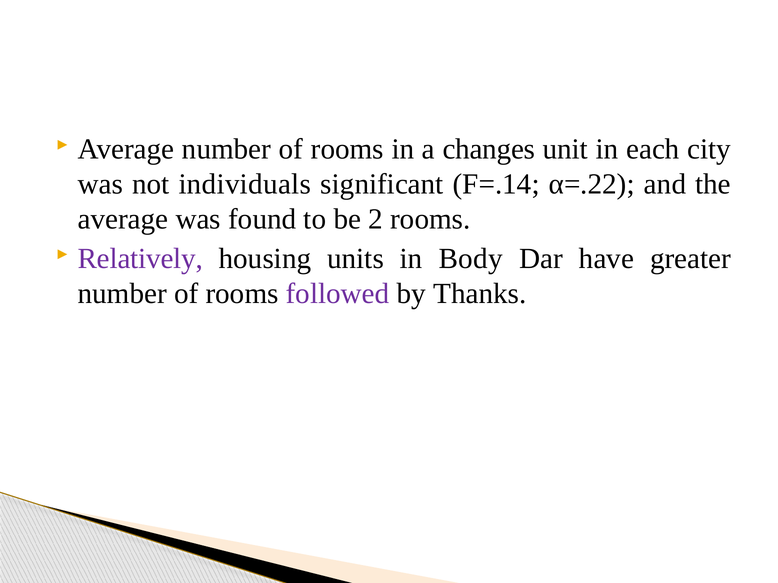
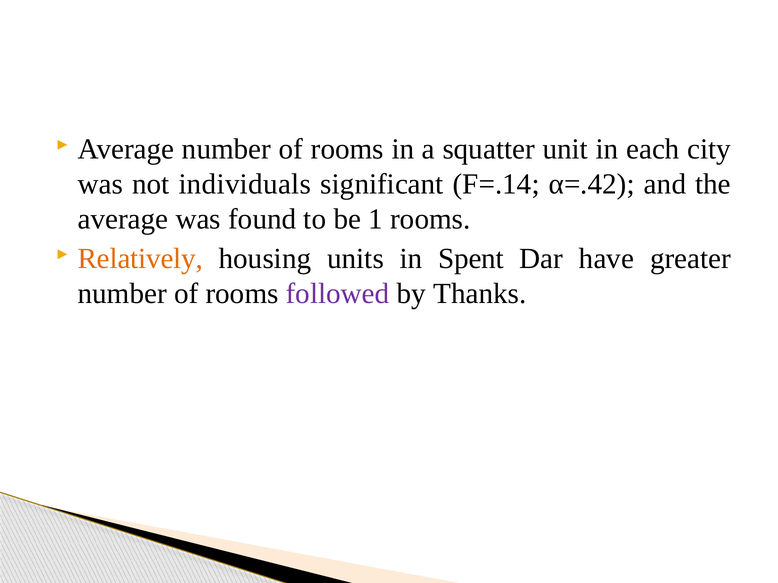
changes: changes -> squatter
α=.22: α=.22 -> α=.42
2: 2 -> 1
Relatively colour: purple -> orange
Body: Body -> Spent
